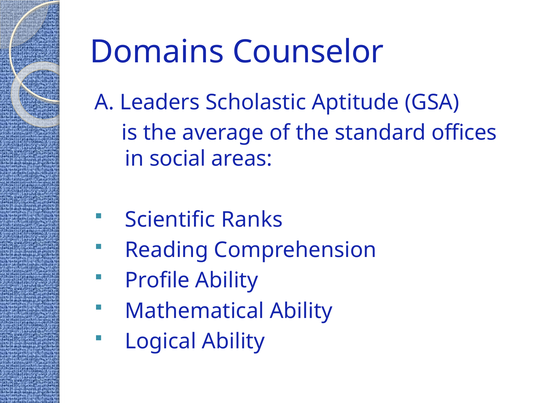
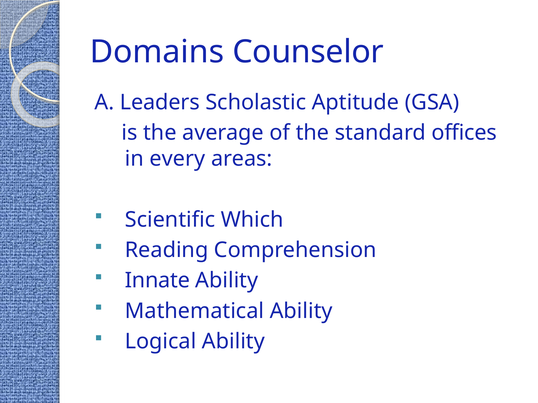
social: social -> every
Ranks: Ranks -> Which
Profile: Profile -> Innate
